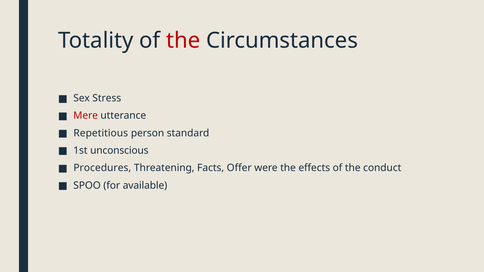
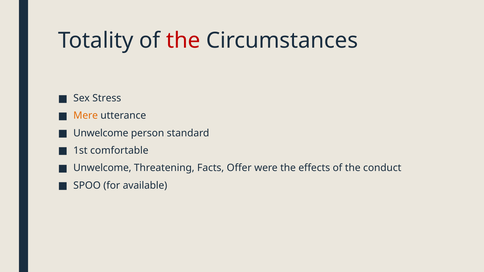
Mere colour: red -> orange
Repetitious at (101, 133): Repetitious -> Unwelcome
unconscious: unconscious -> comfortable
Procedures at (102, 168): Procedures -> Unwelcome
